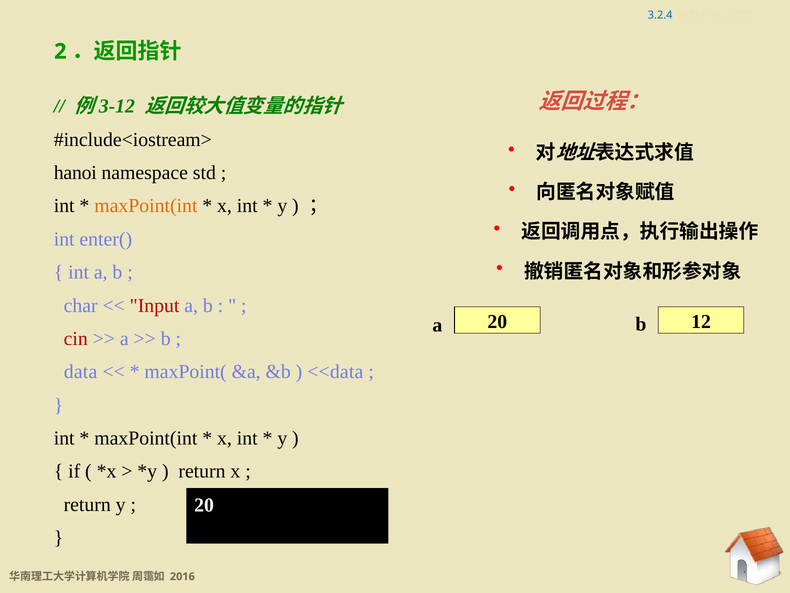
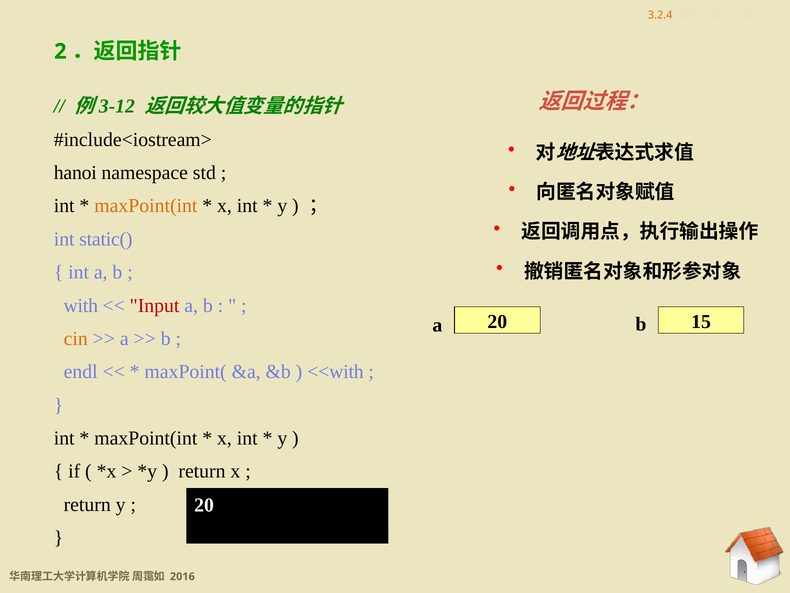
3.2.4 colour: blue -> orange
enter(: enter( -> static(
char: char -> with
12: 12 -> 15
cin colour: red -> orange
data: data -> endl
<<data: <<data -> <<with
